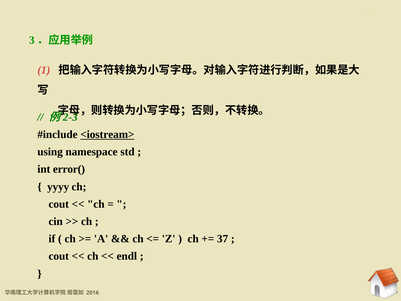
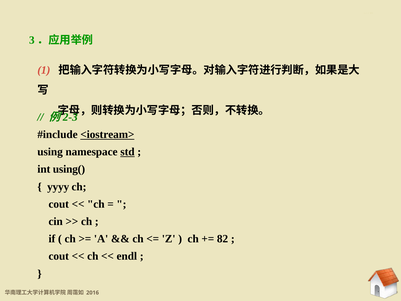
std underline: none -> present
error(: error( -> using(
37: 37 -> 82
